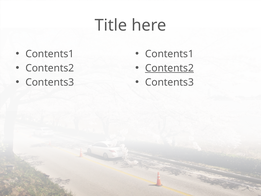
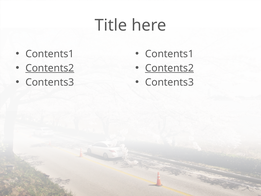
Contents2 at (50, 68) underline: none -> present
